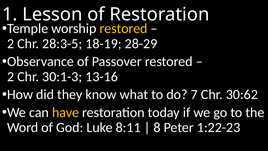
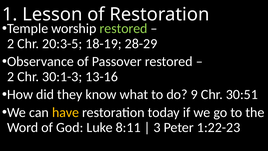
restored at (124, 28) colour: yellow -> light green
28:3-5: 28:3-5 -> 20:3-5
7: 7 -> 9
30:62: 30:62 -> 30:51
8: 8 -> 3
